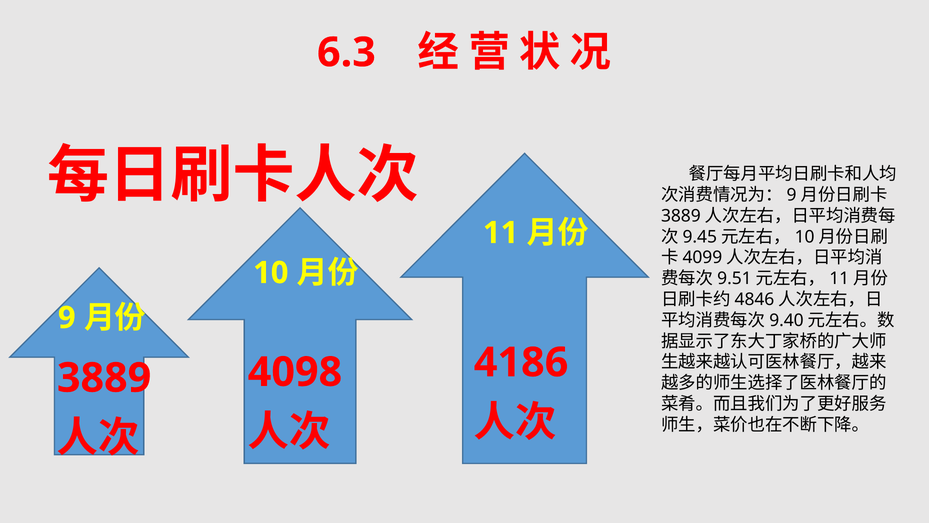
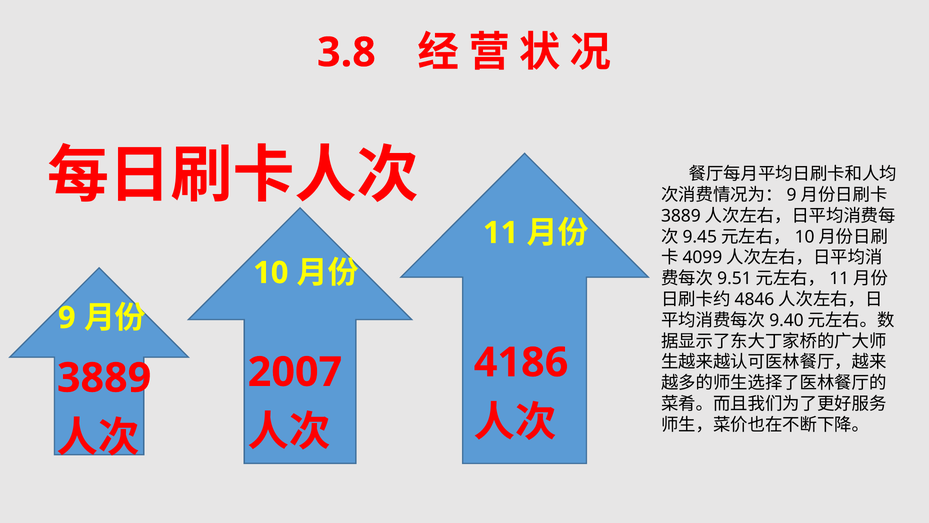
6.3: 6.3 -> 3.8
4098: 4098 -> 2007
